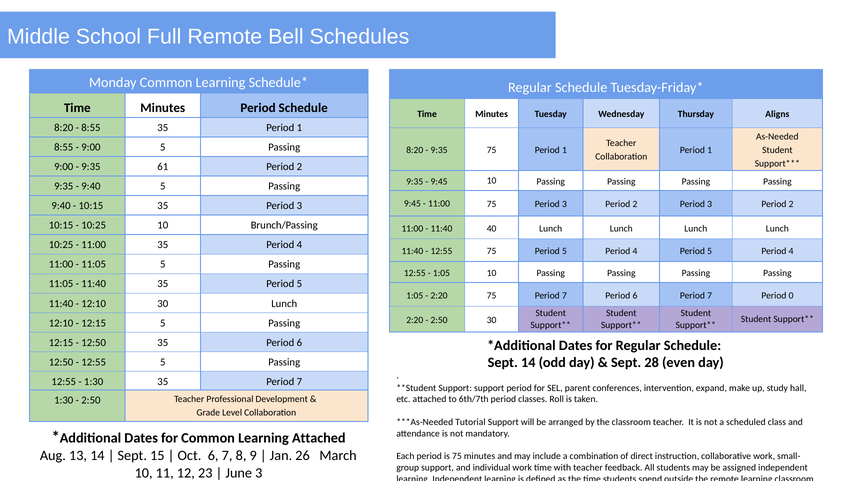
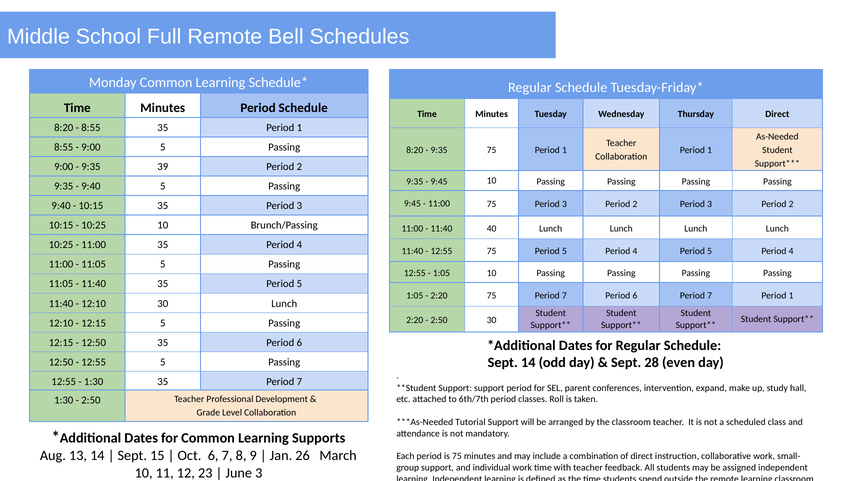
Thursday Aligns: Aligns -> Direct
61: 61 -> 39
7 Period 0: 0 -> 1
Learning Attached: Attached -> Supports
